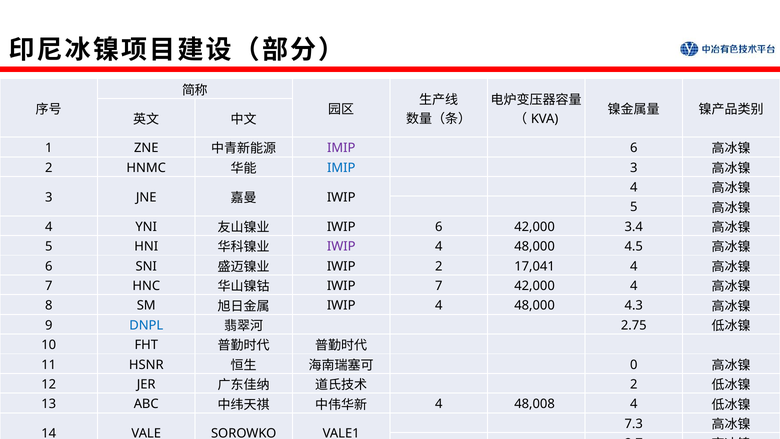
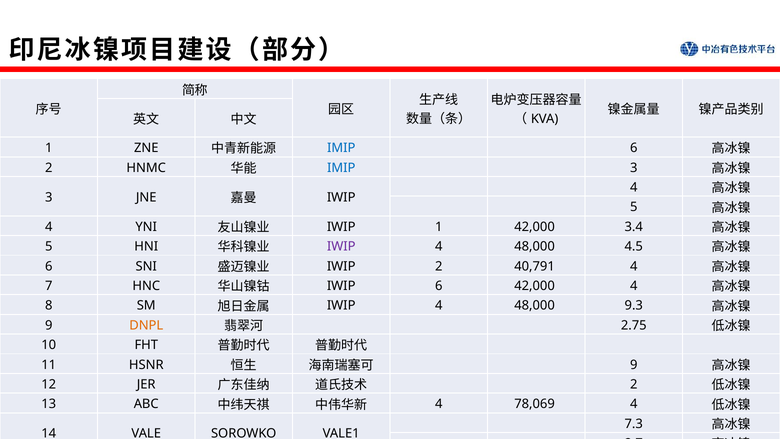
IMIP at (341, 148) colour: purple -> blue
IWIP 6: 6 -> 1
17,041: 17,041 -> 40,791
IWIP 7: 7 -> 6
4.3: 4.3 -> 9.3
DNPL colour: blue -> orange
0 at (634, 365): 0 -> 9
48,008: 48,008 -> 78,069
